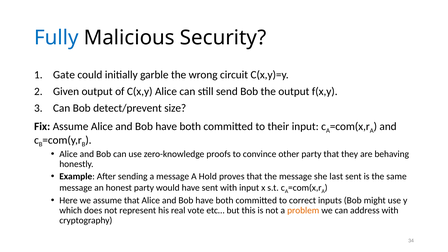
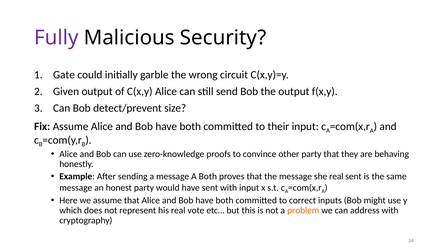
Fully colour: blue -> purple
A Hold: Hold -> Both
she last: last -> real
